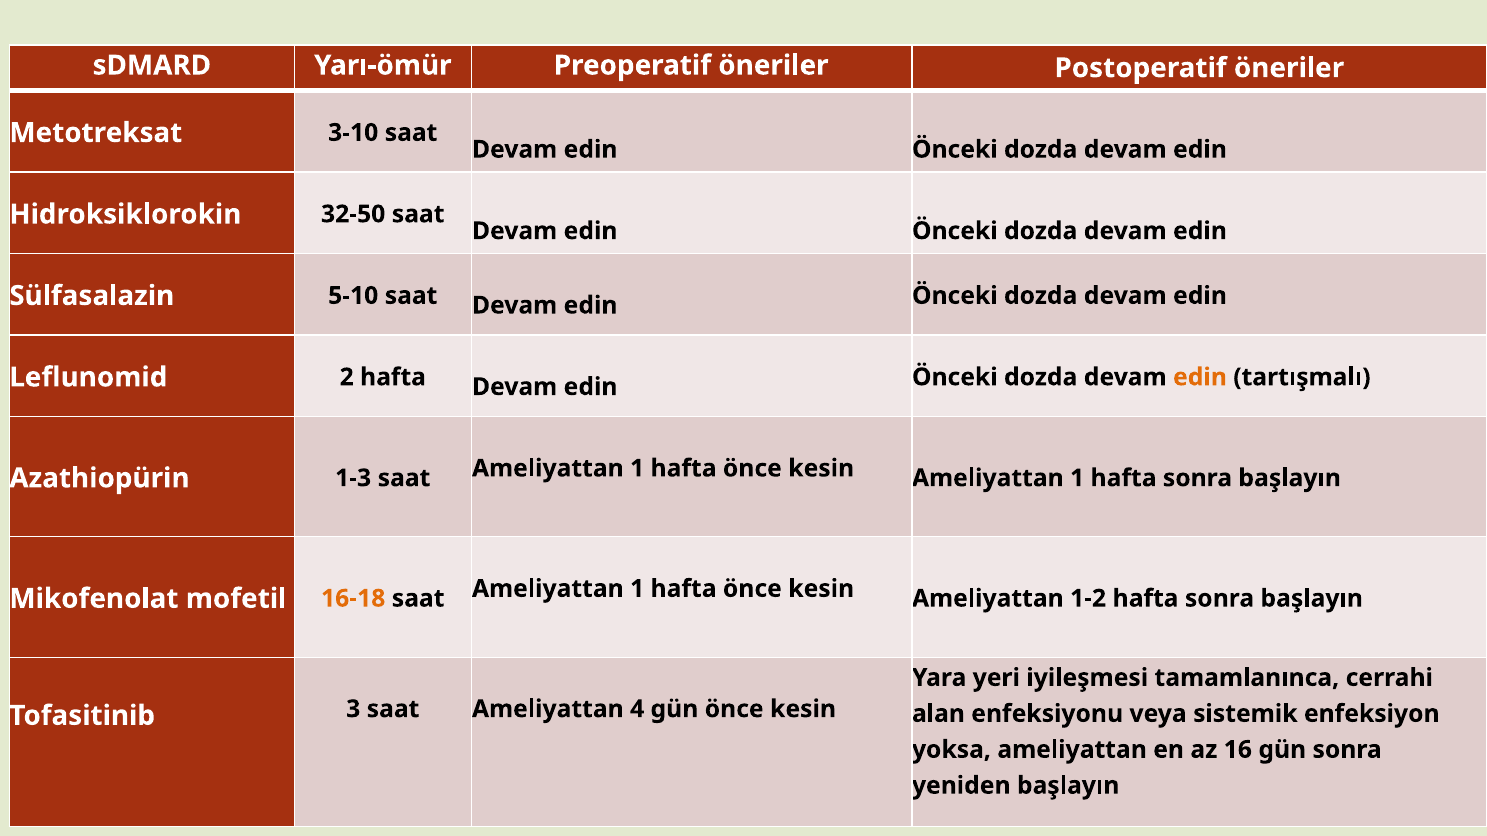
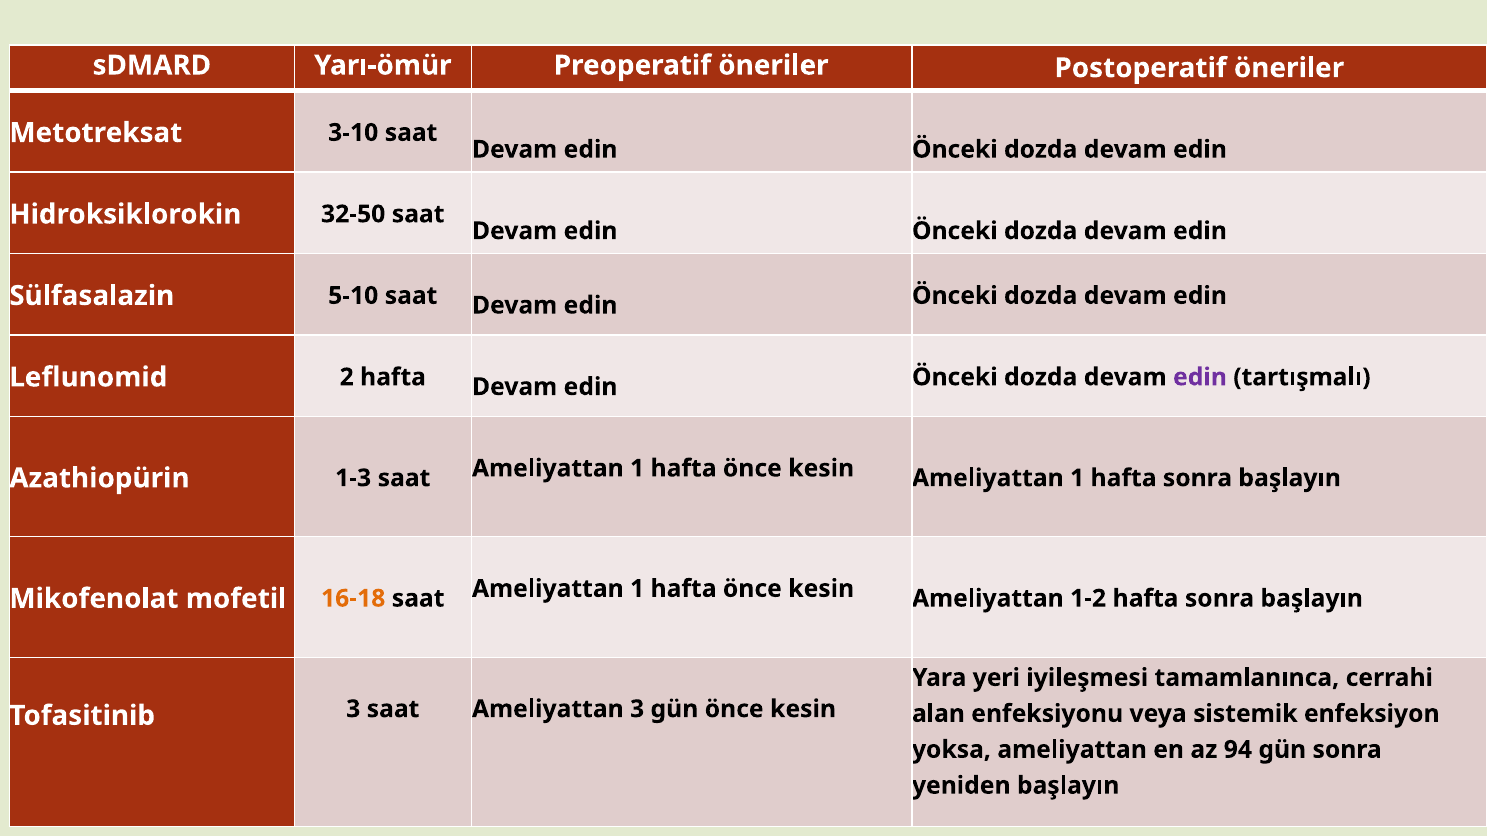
edin at (1200, 377) colour: orange -> purple
Ameliyattan 4: 4 -> 3
16: 16 -> 94
